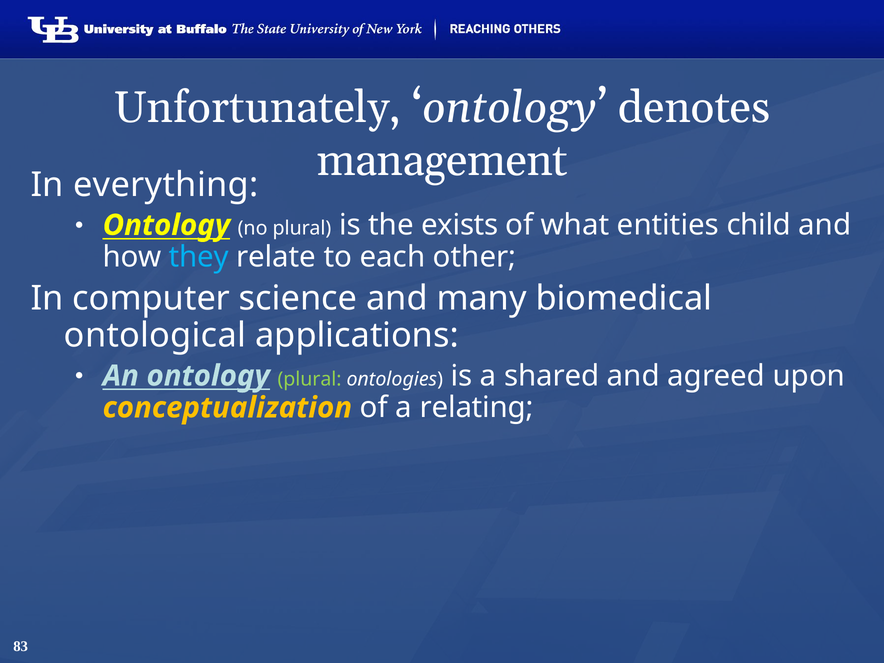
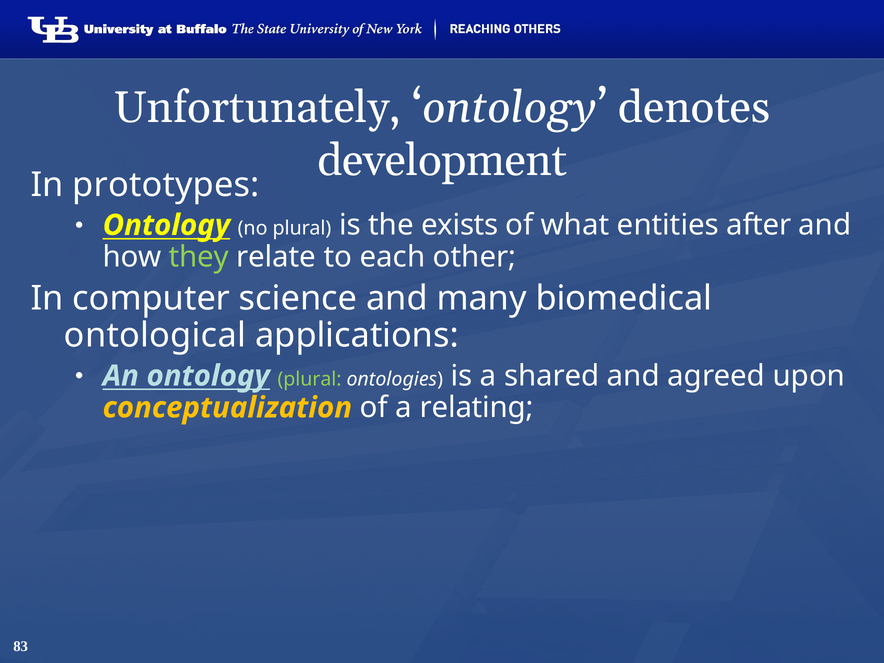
management: management -> development
everything: everything -> prototypes
child: child -> after
they colour: light blue -> light green
